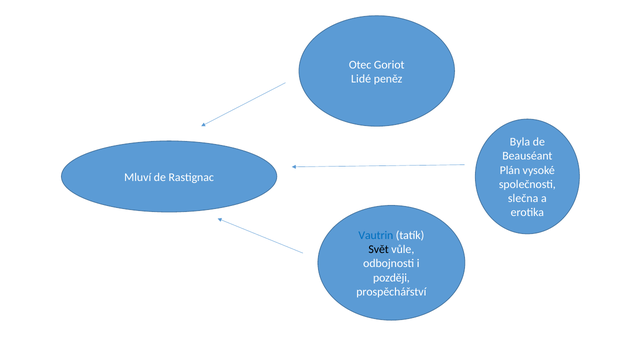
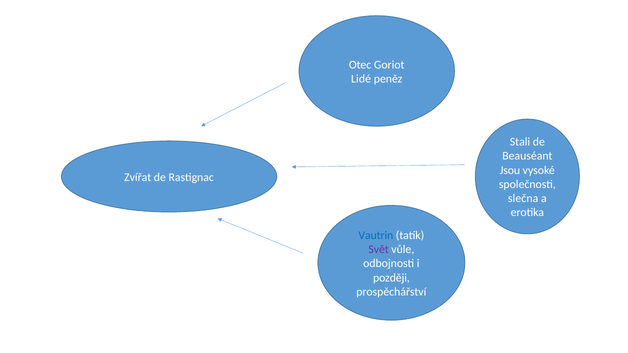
Byla: Byla -> Stali
Plán: Plán -> Jsou
Mluví: Mluví -> Zvířat
Svět colour: black -> purple
